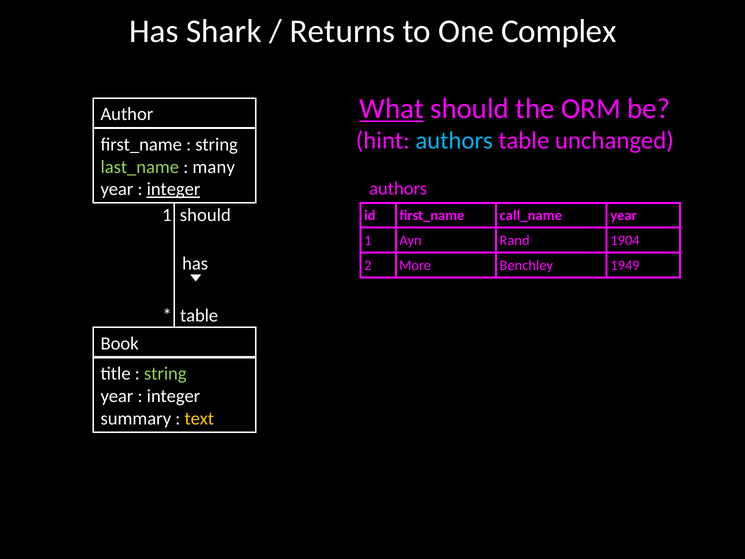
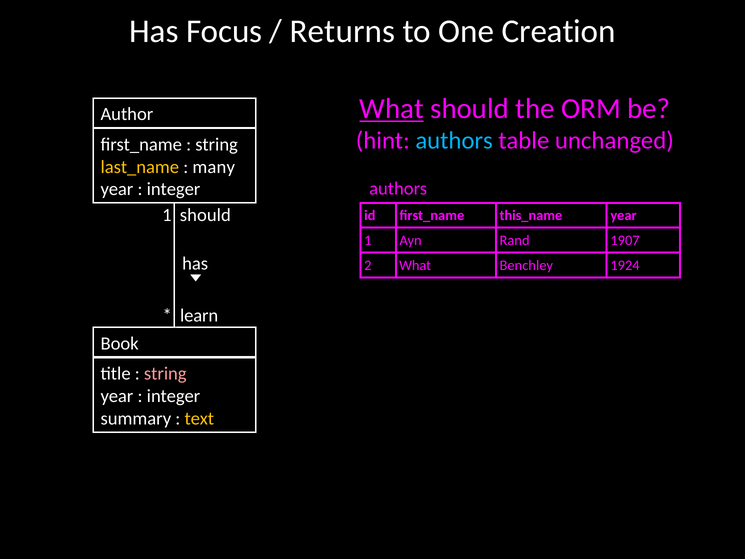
Shark: Shark -> Focus
Complex: Complex -> Creation
last_name colour: light green -> yellow
integer at (174, 189) underline: present -> none
call_name: call_name -> this_name
1904: 1904 -> 1907
2 More: More -> What
1949: 1949 -> 1924
table at (199, 315): table -> learn
string at (165, 374) colour: light green -> pink
